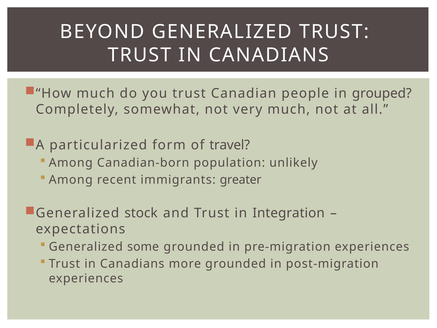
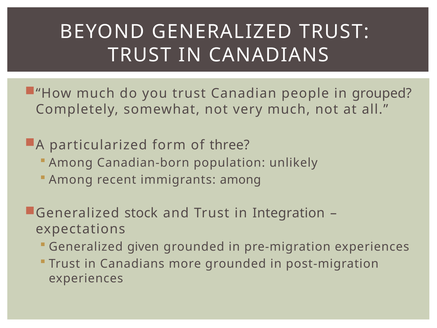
travel: travel -> three
immigrants greater: greater -> among
some: some -> given
